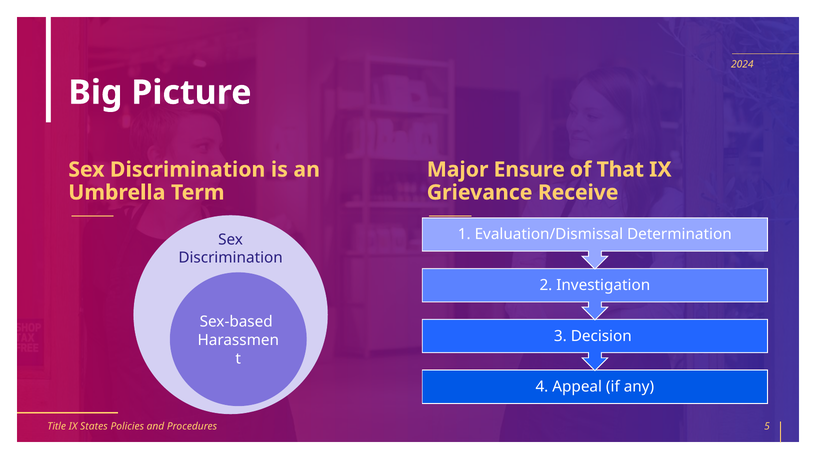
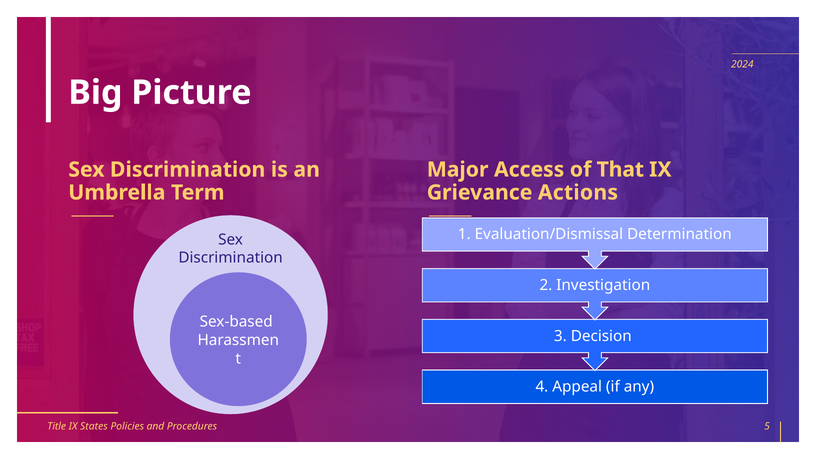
Ensure: Ensure -> Access
Receive: Receive -> Actions
